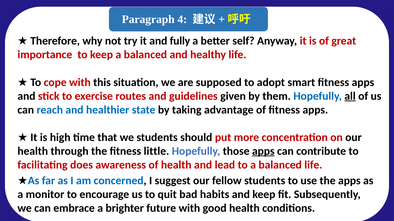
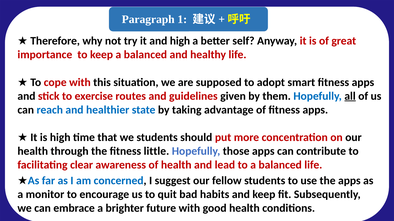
4: 4 -> 1
and fully: fully -> high
apps at (263, 151) underline: present -> none
does: does -> clear
